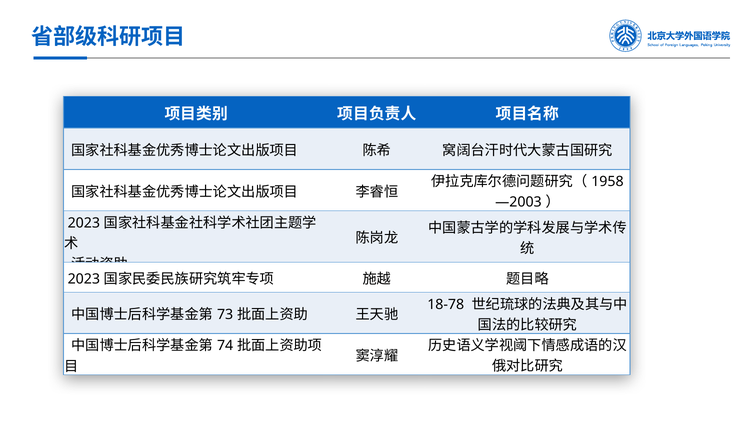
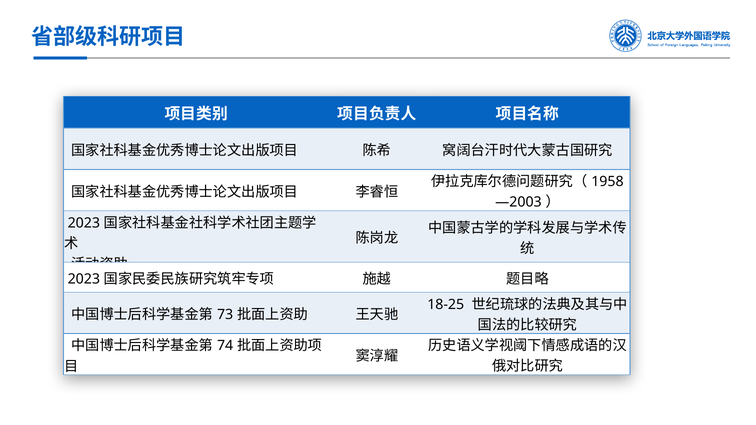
18-78: 18-78 -> 18-25
